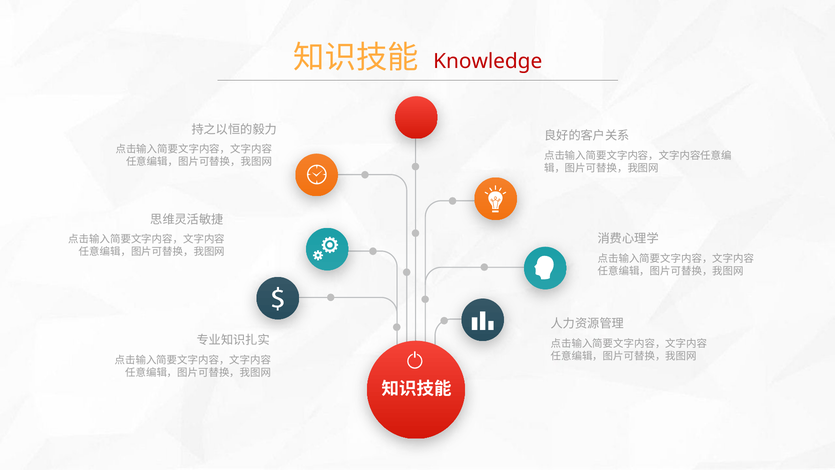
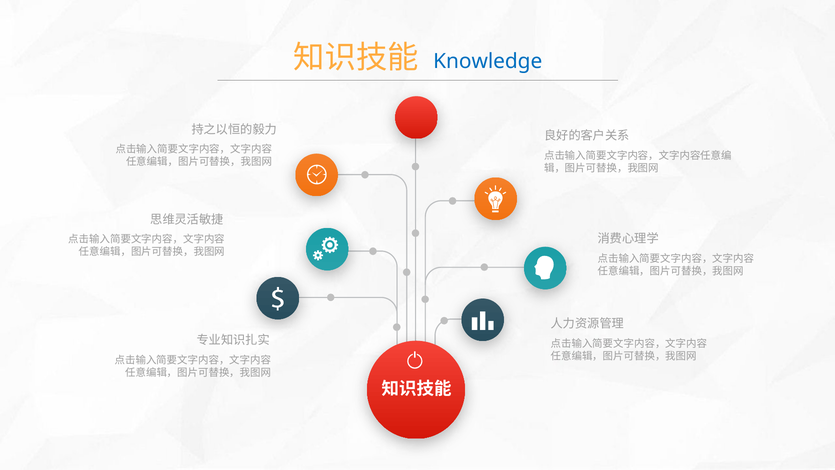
Knowledge colour: red -> blue
